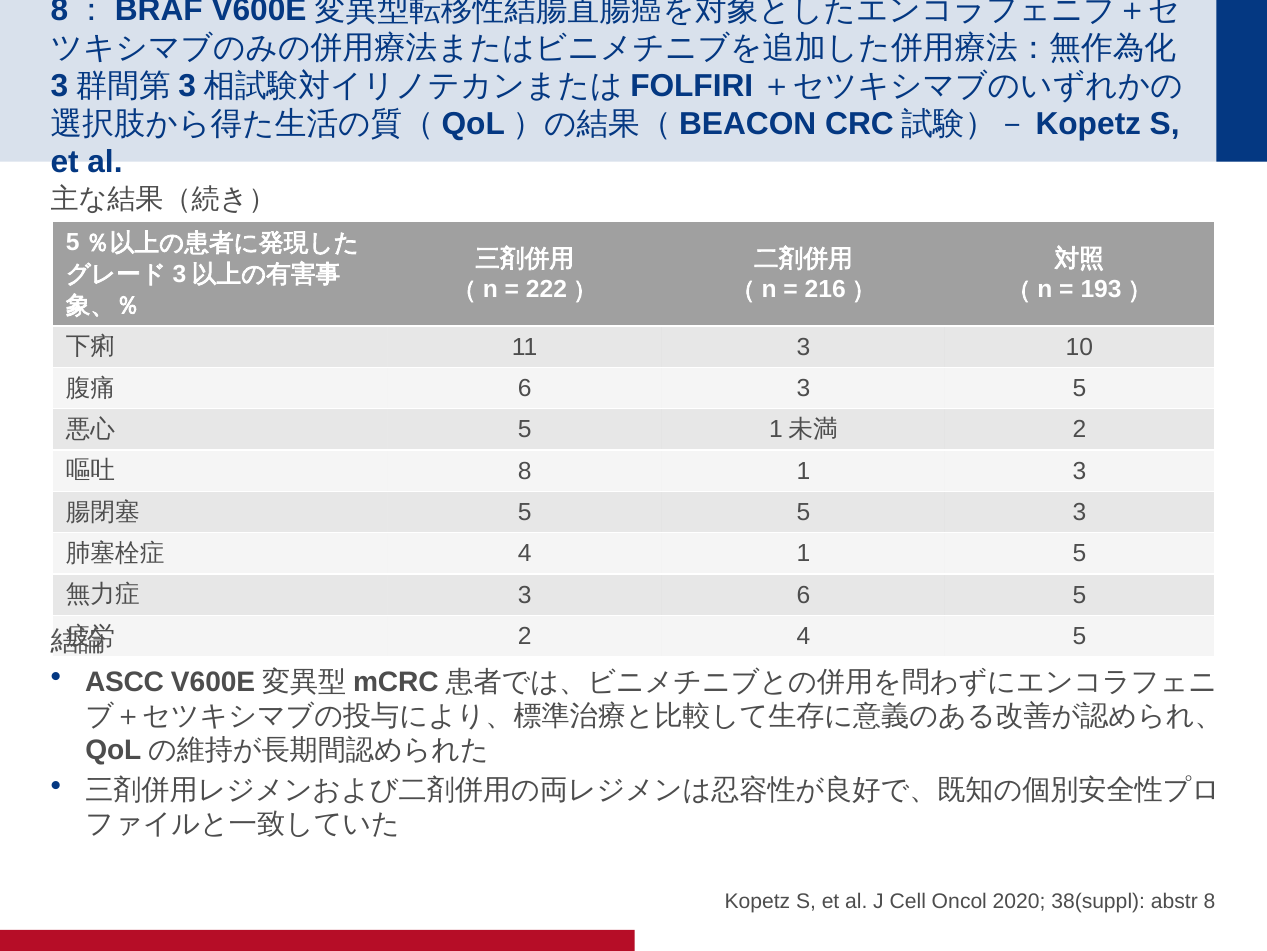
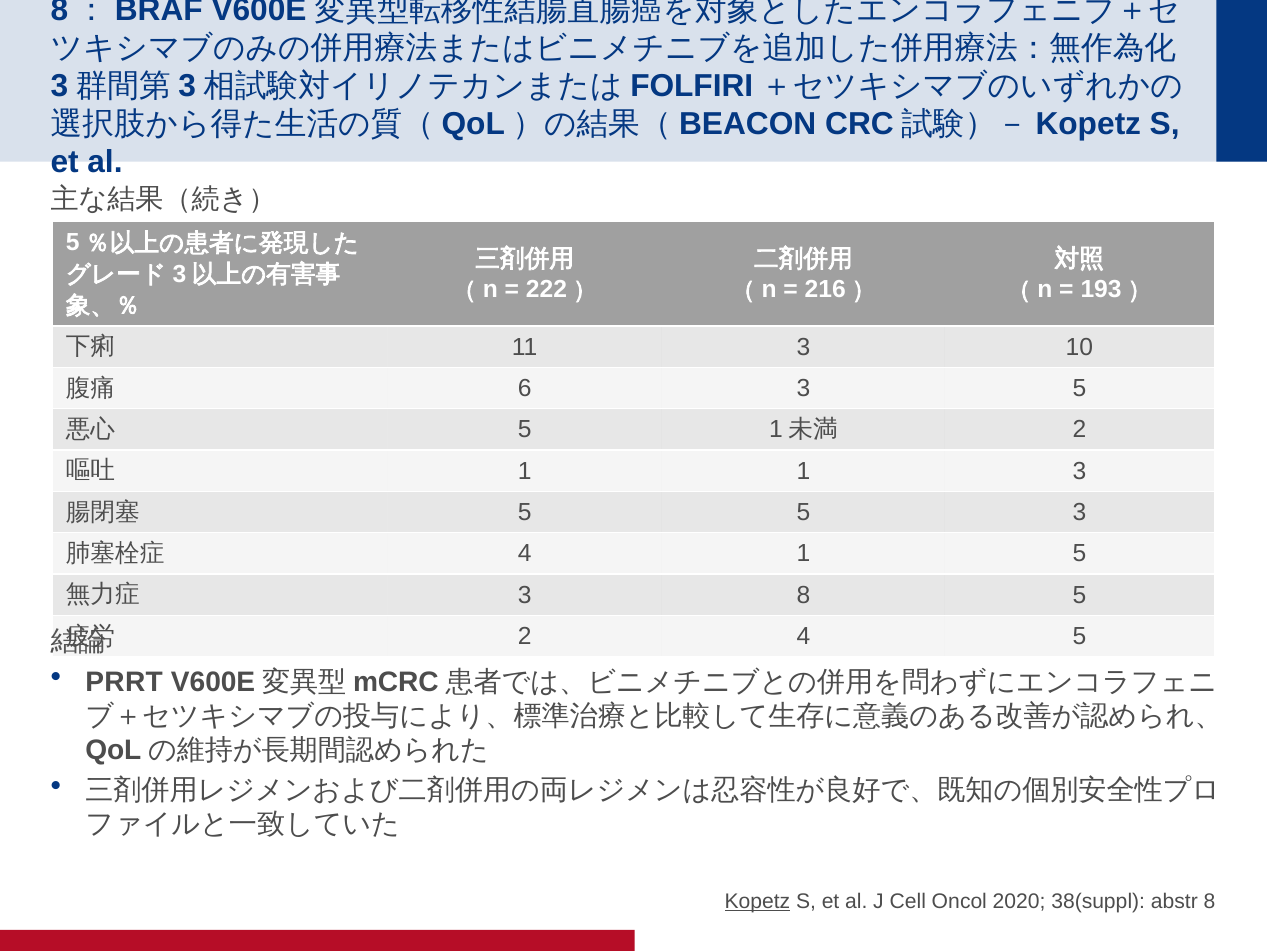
8 at (525, 471): 8 -> 1
3 6: 6 -> 8
ASCC: ASCC -> PRRT
Kopetz underline: none -> present
